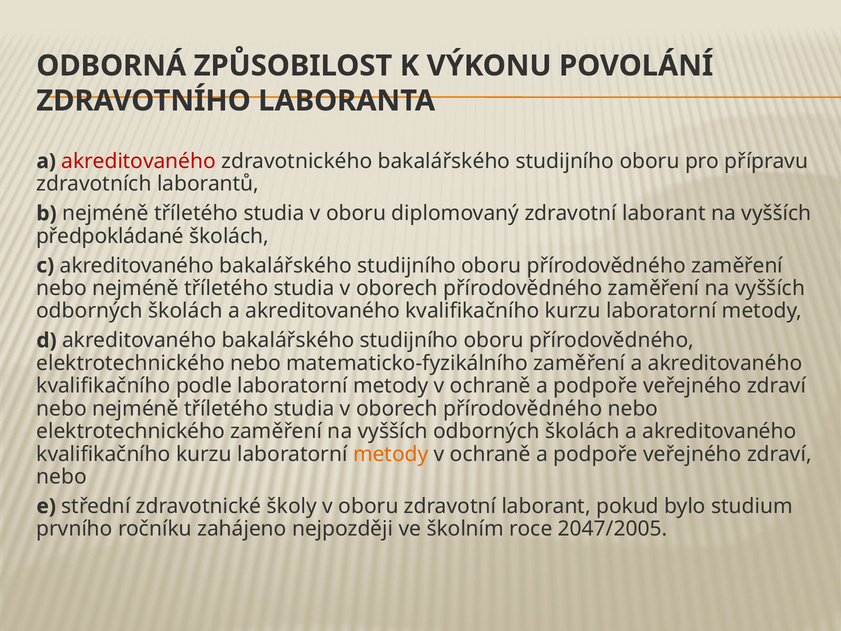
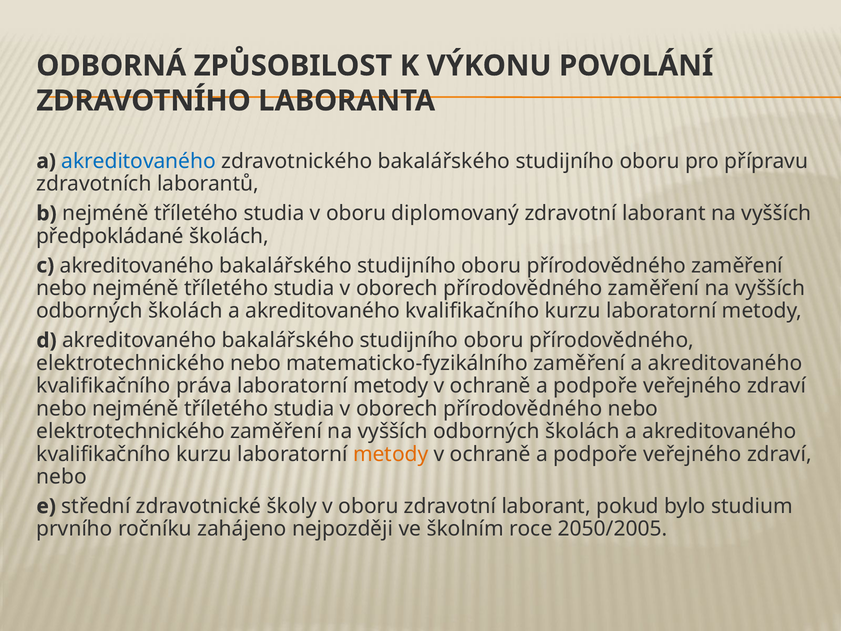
akreditovaného at (139, 161) colour: red -> blue
podle: podle -> práva
2047/2005: 2047/2005 -> 2050/2005
